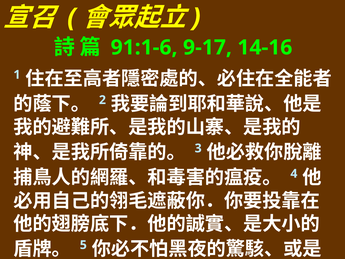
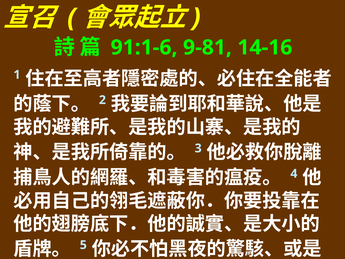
9-17: 9-17 -> 9-81
